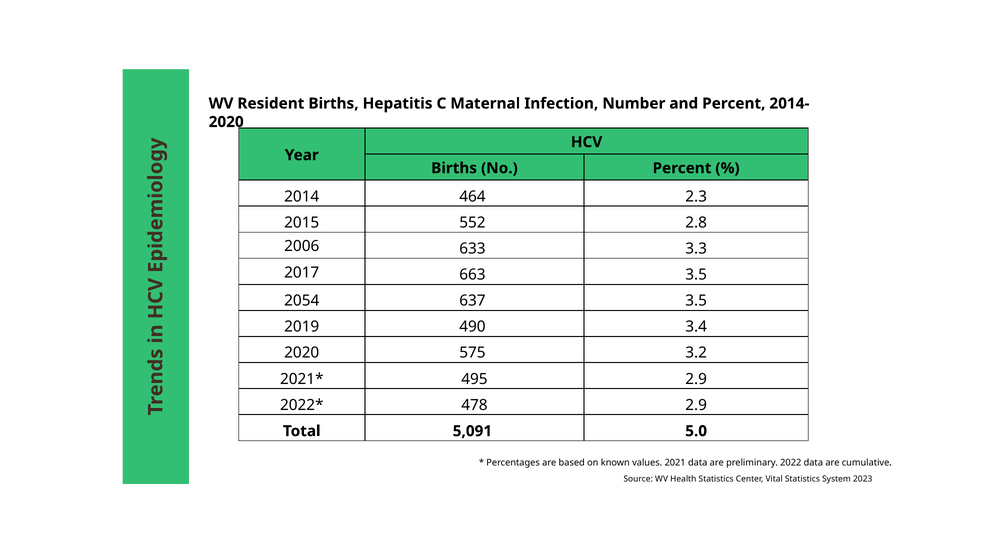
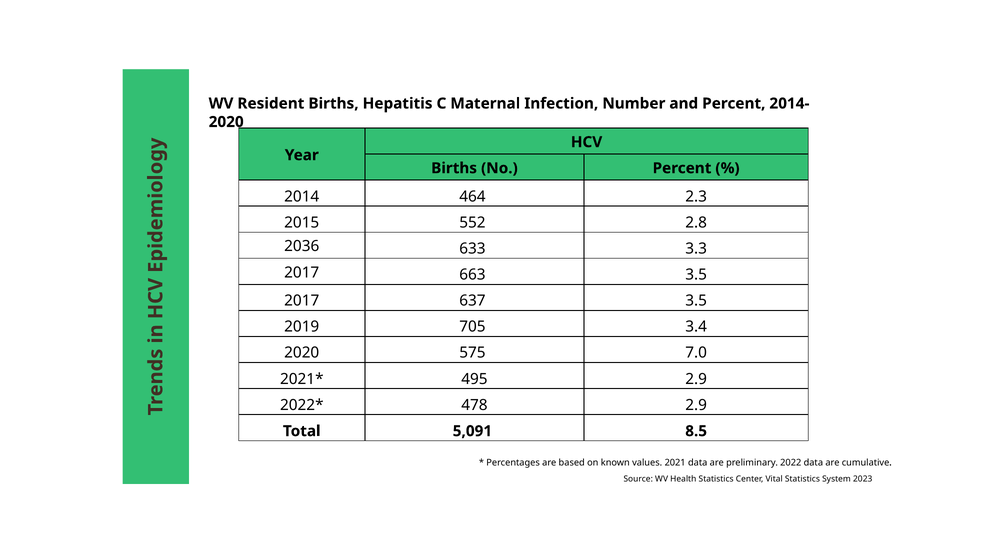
2006: 2006 -> 2036
2054 at (302, 300): 2054 -> 2017
490: 490 -> 705
3.2: 3.2 -> 7.0
5.0: 5.0 -> 8.5
